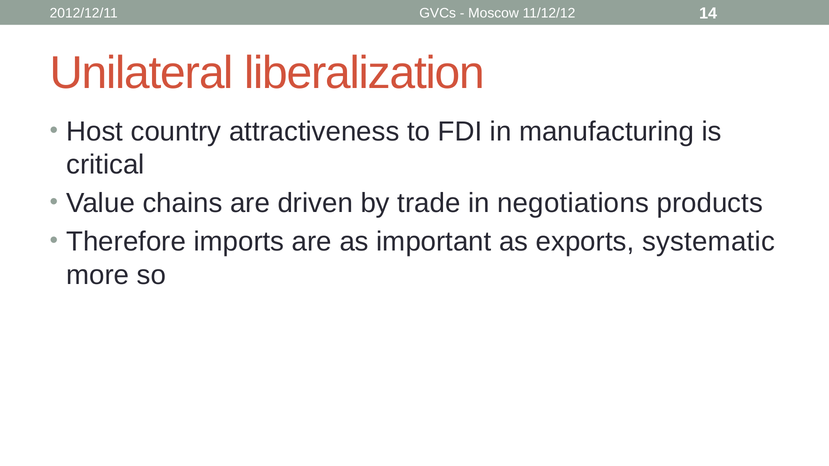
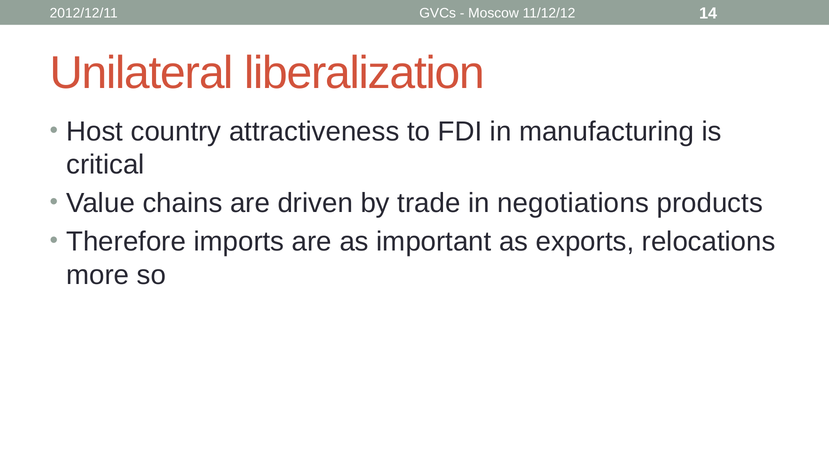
systematic: systematic -> relocations
